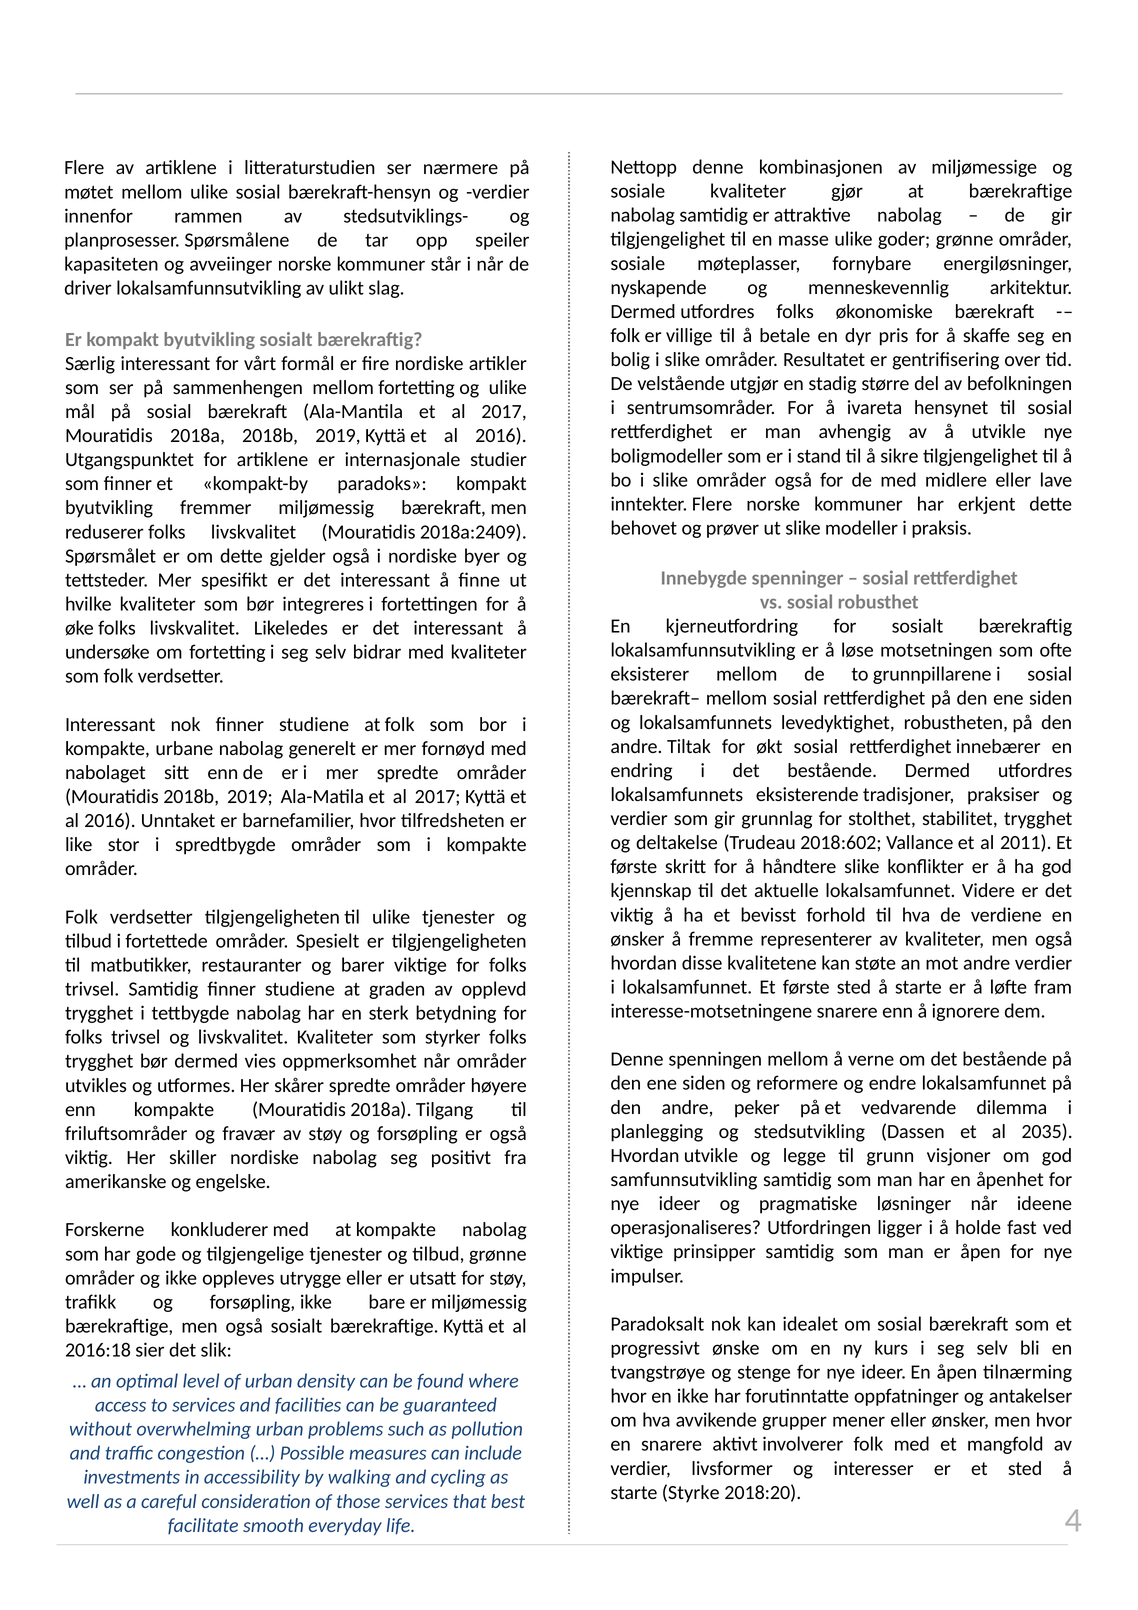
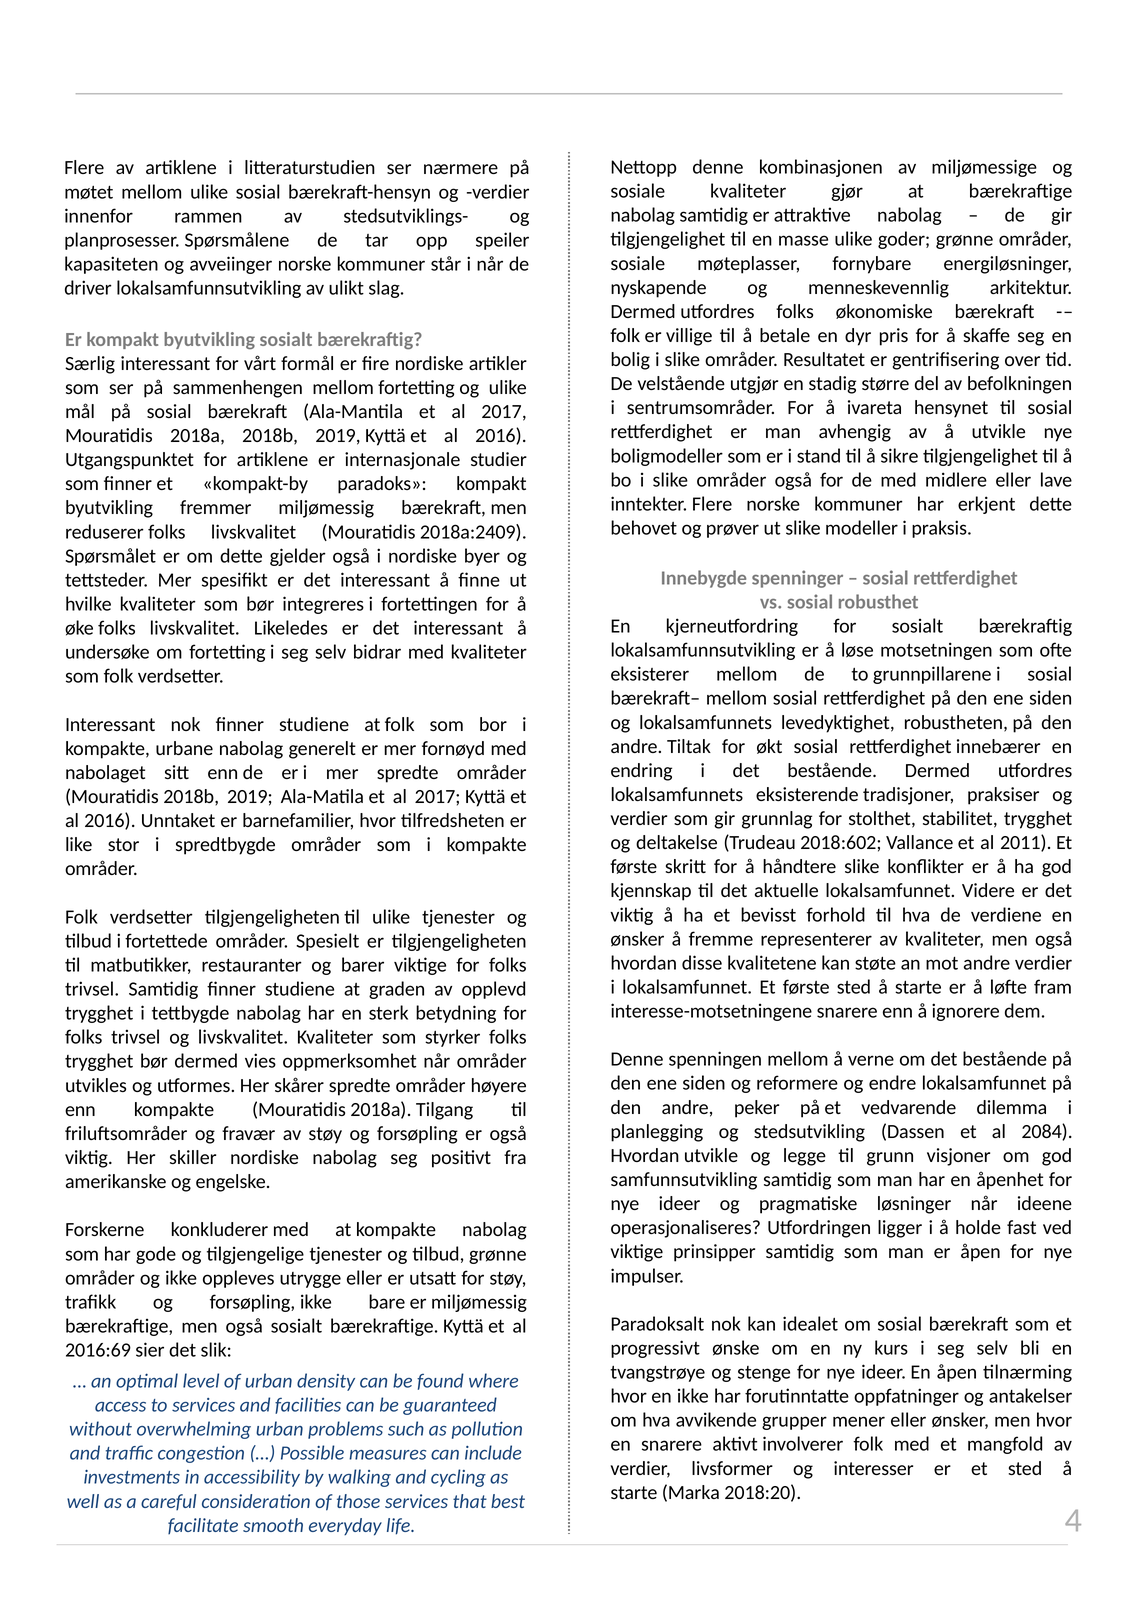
2035: 2035 -> 2084
2016:18: 2016:18 -> 2016:69
Styrke: Styrke -> Marka
